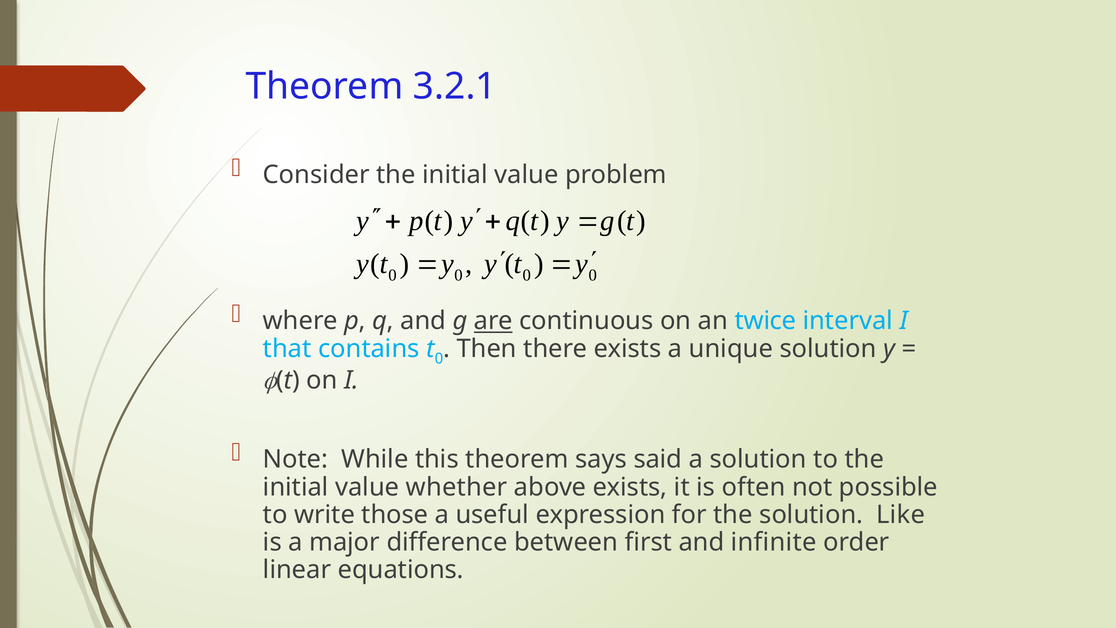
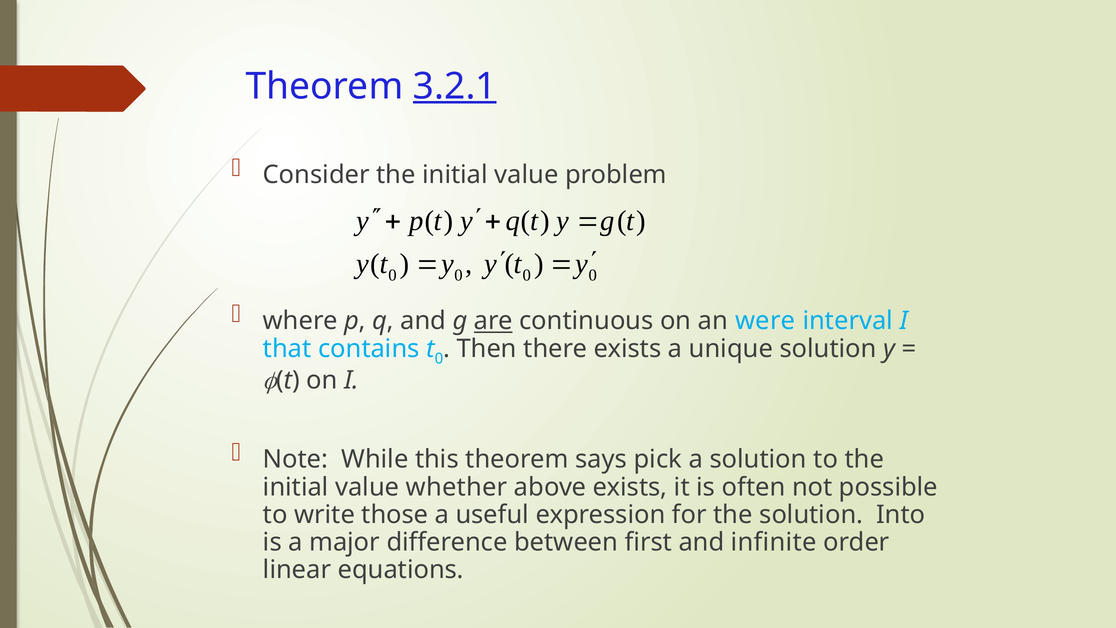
3.2.1 underline: none -> present
twice: twice -> were
said: said -> pick
Like: Like -> Into
